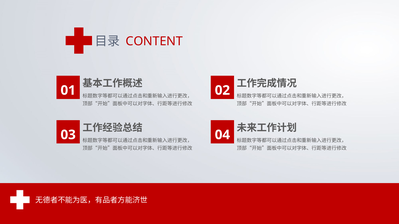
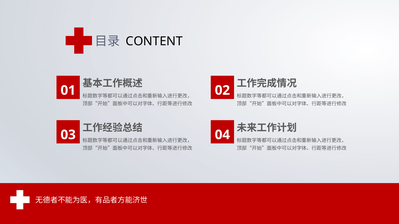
CONTENT colour: red -> black
